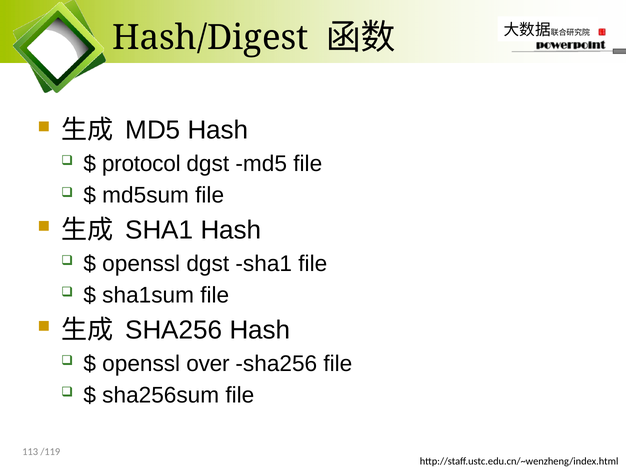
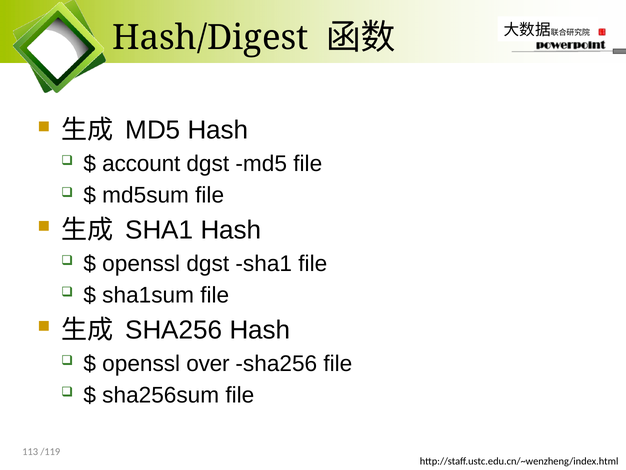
protocol: protocol -> account
